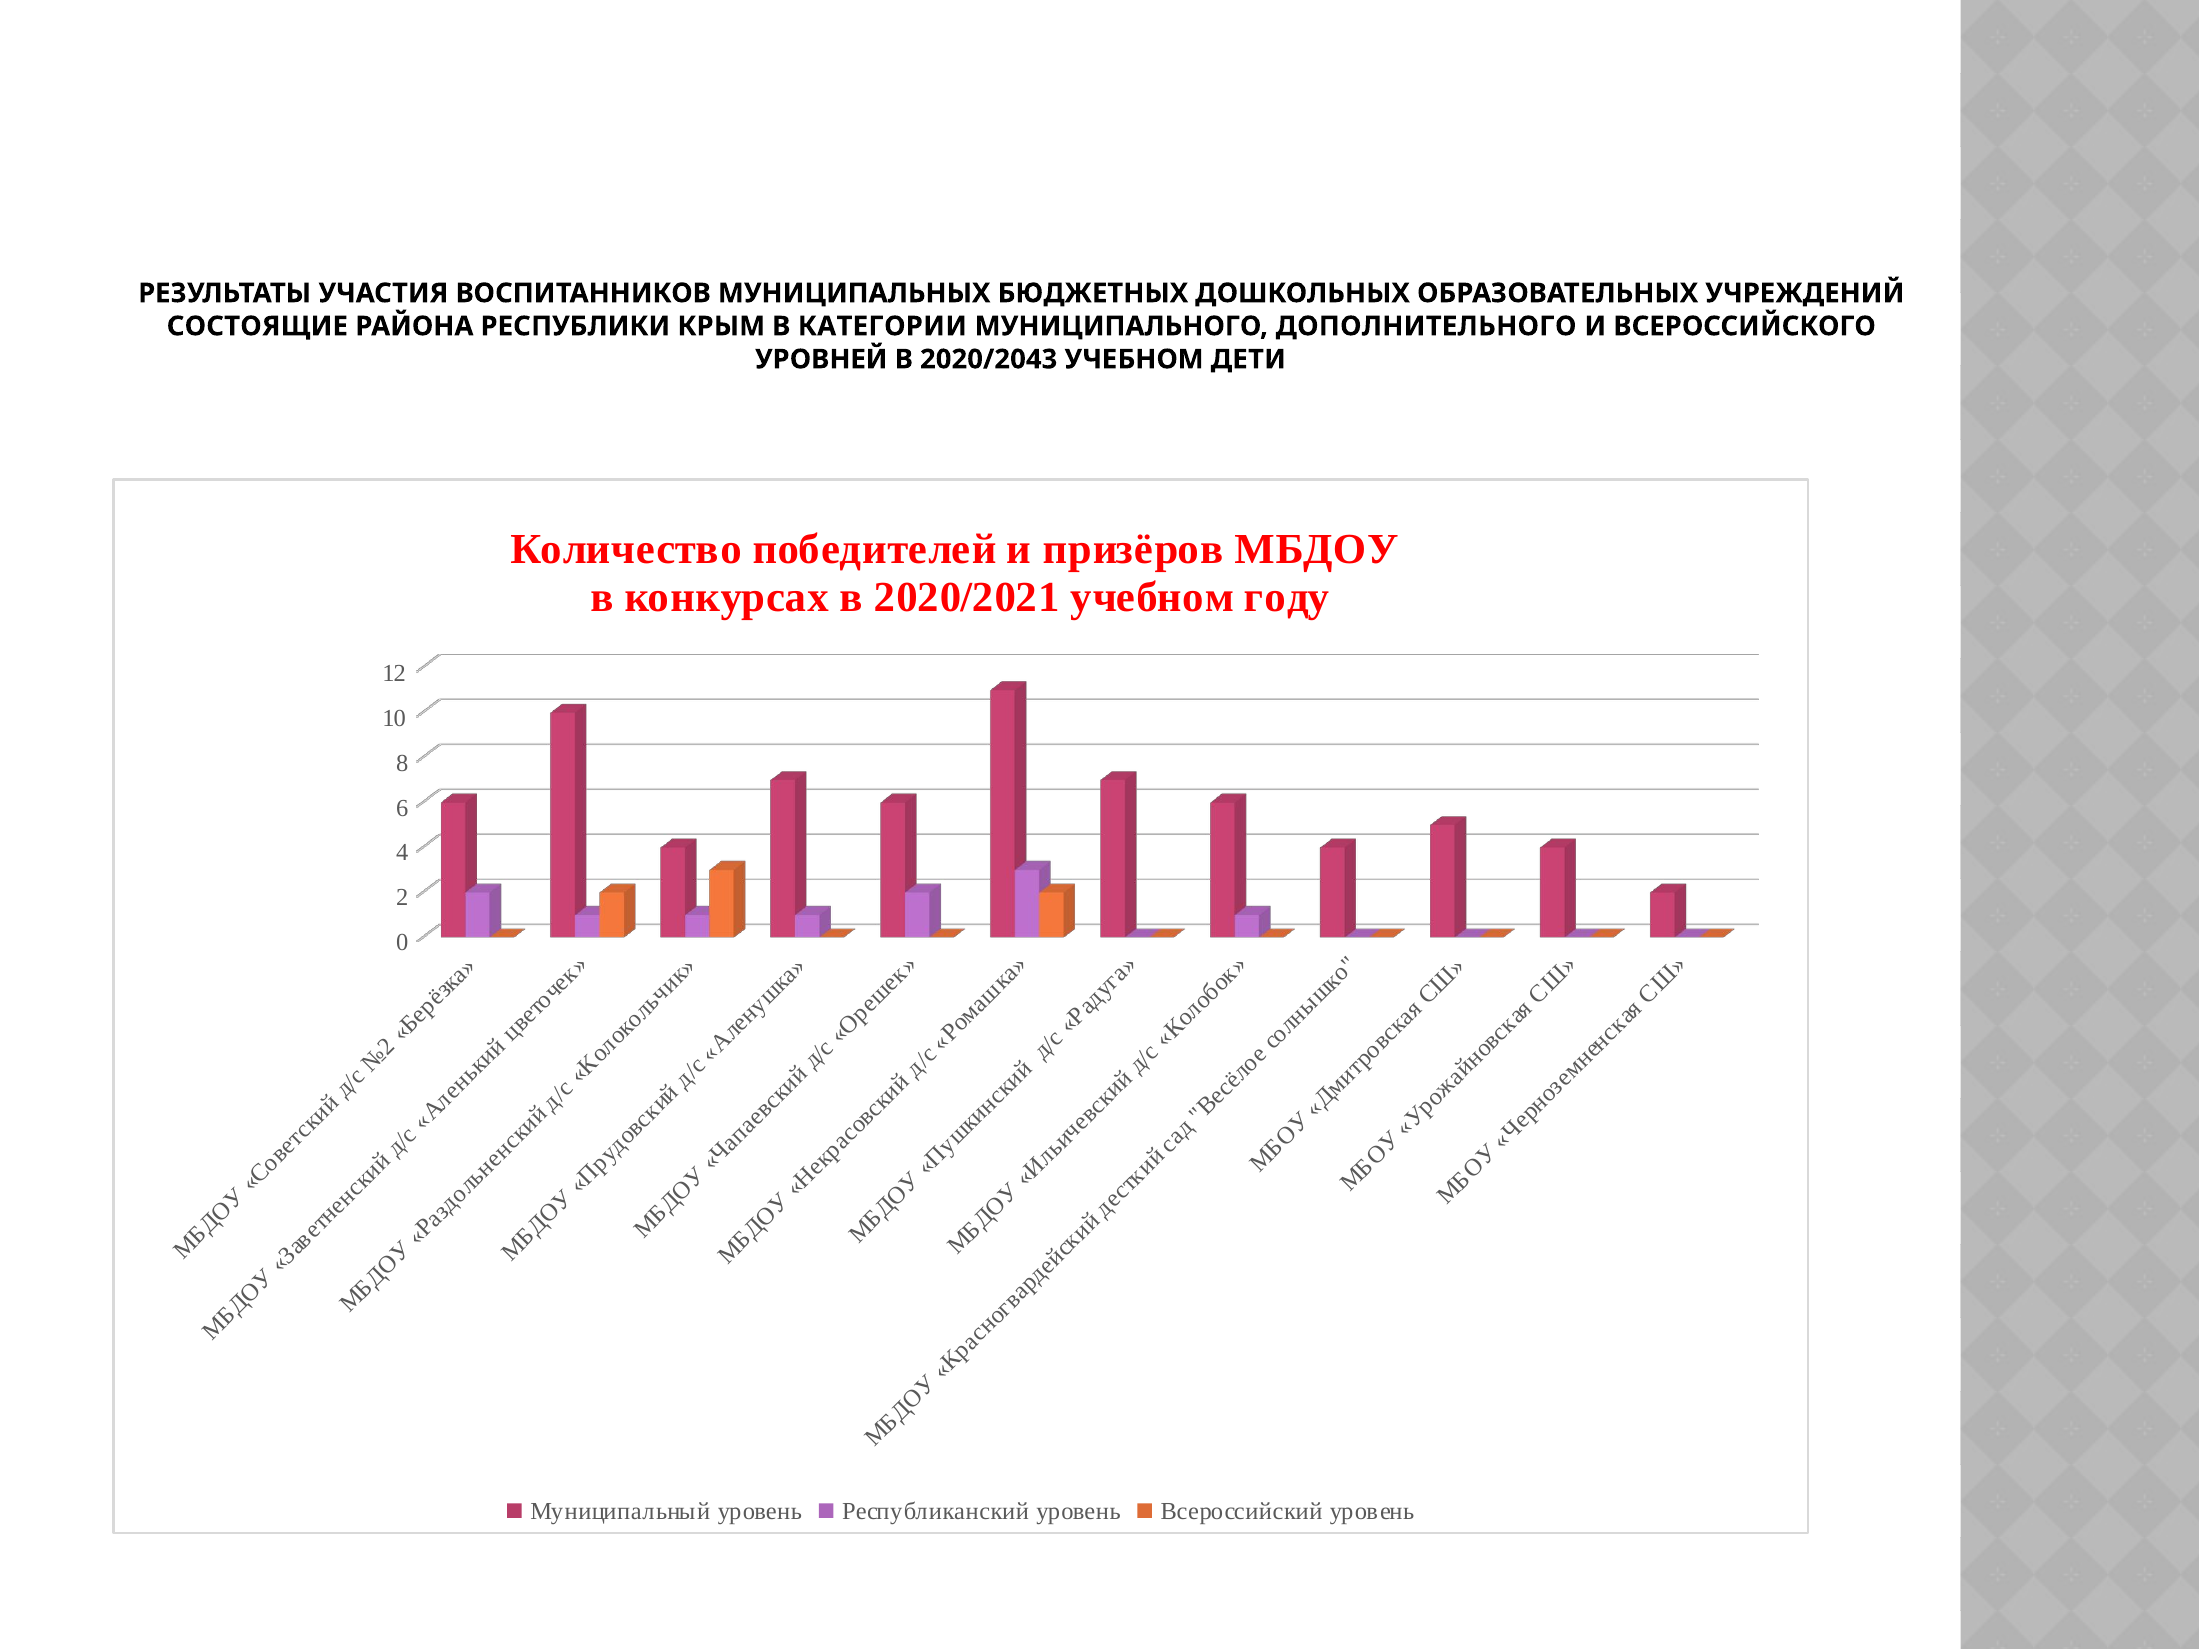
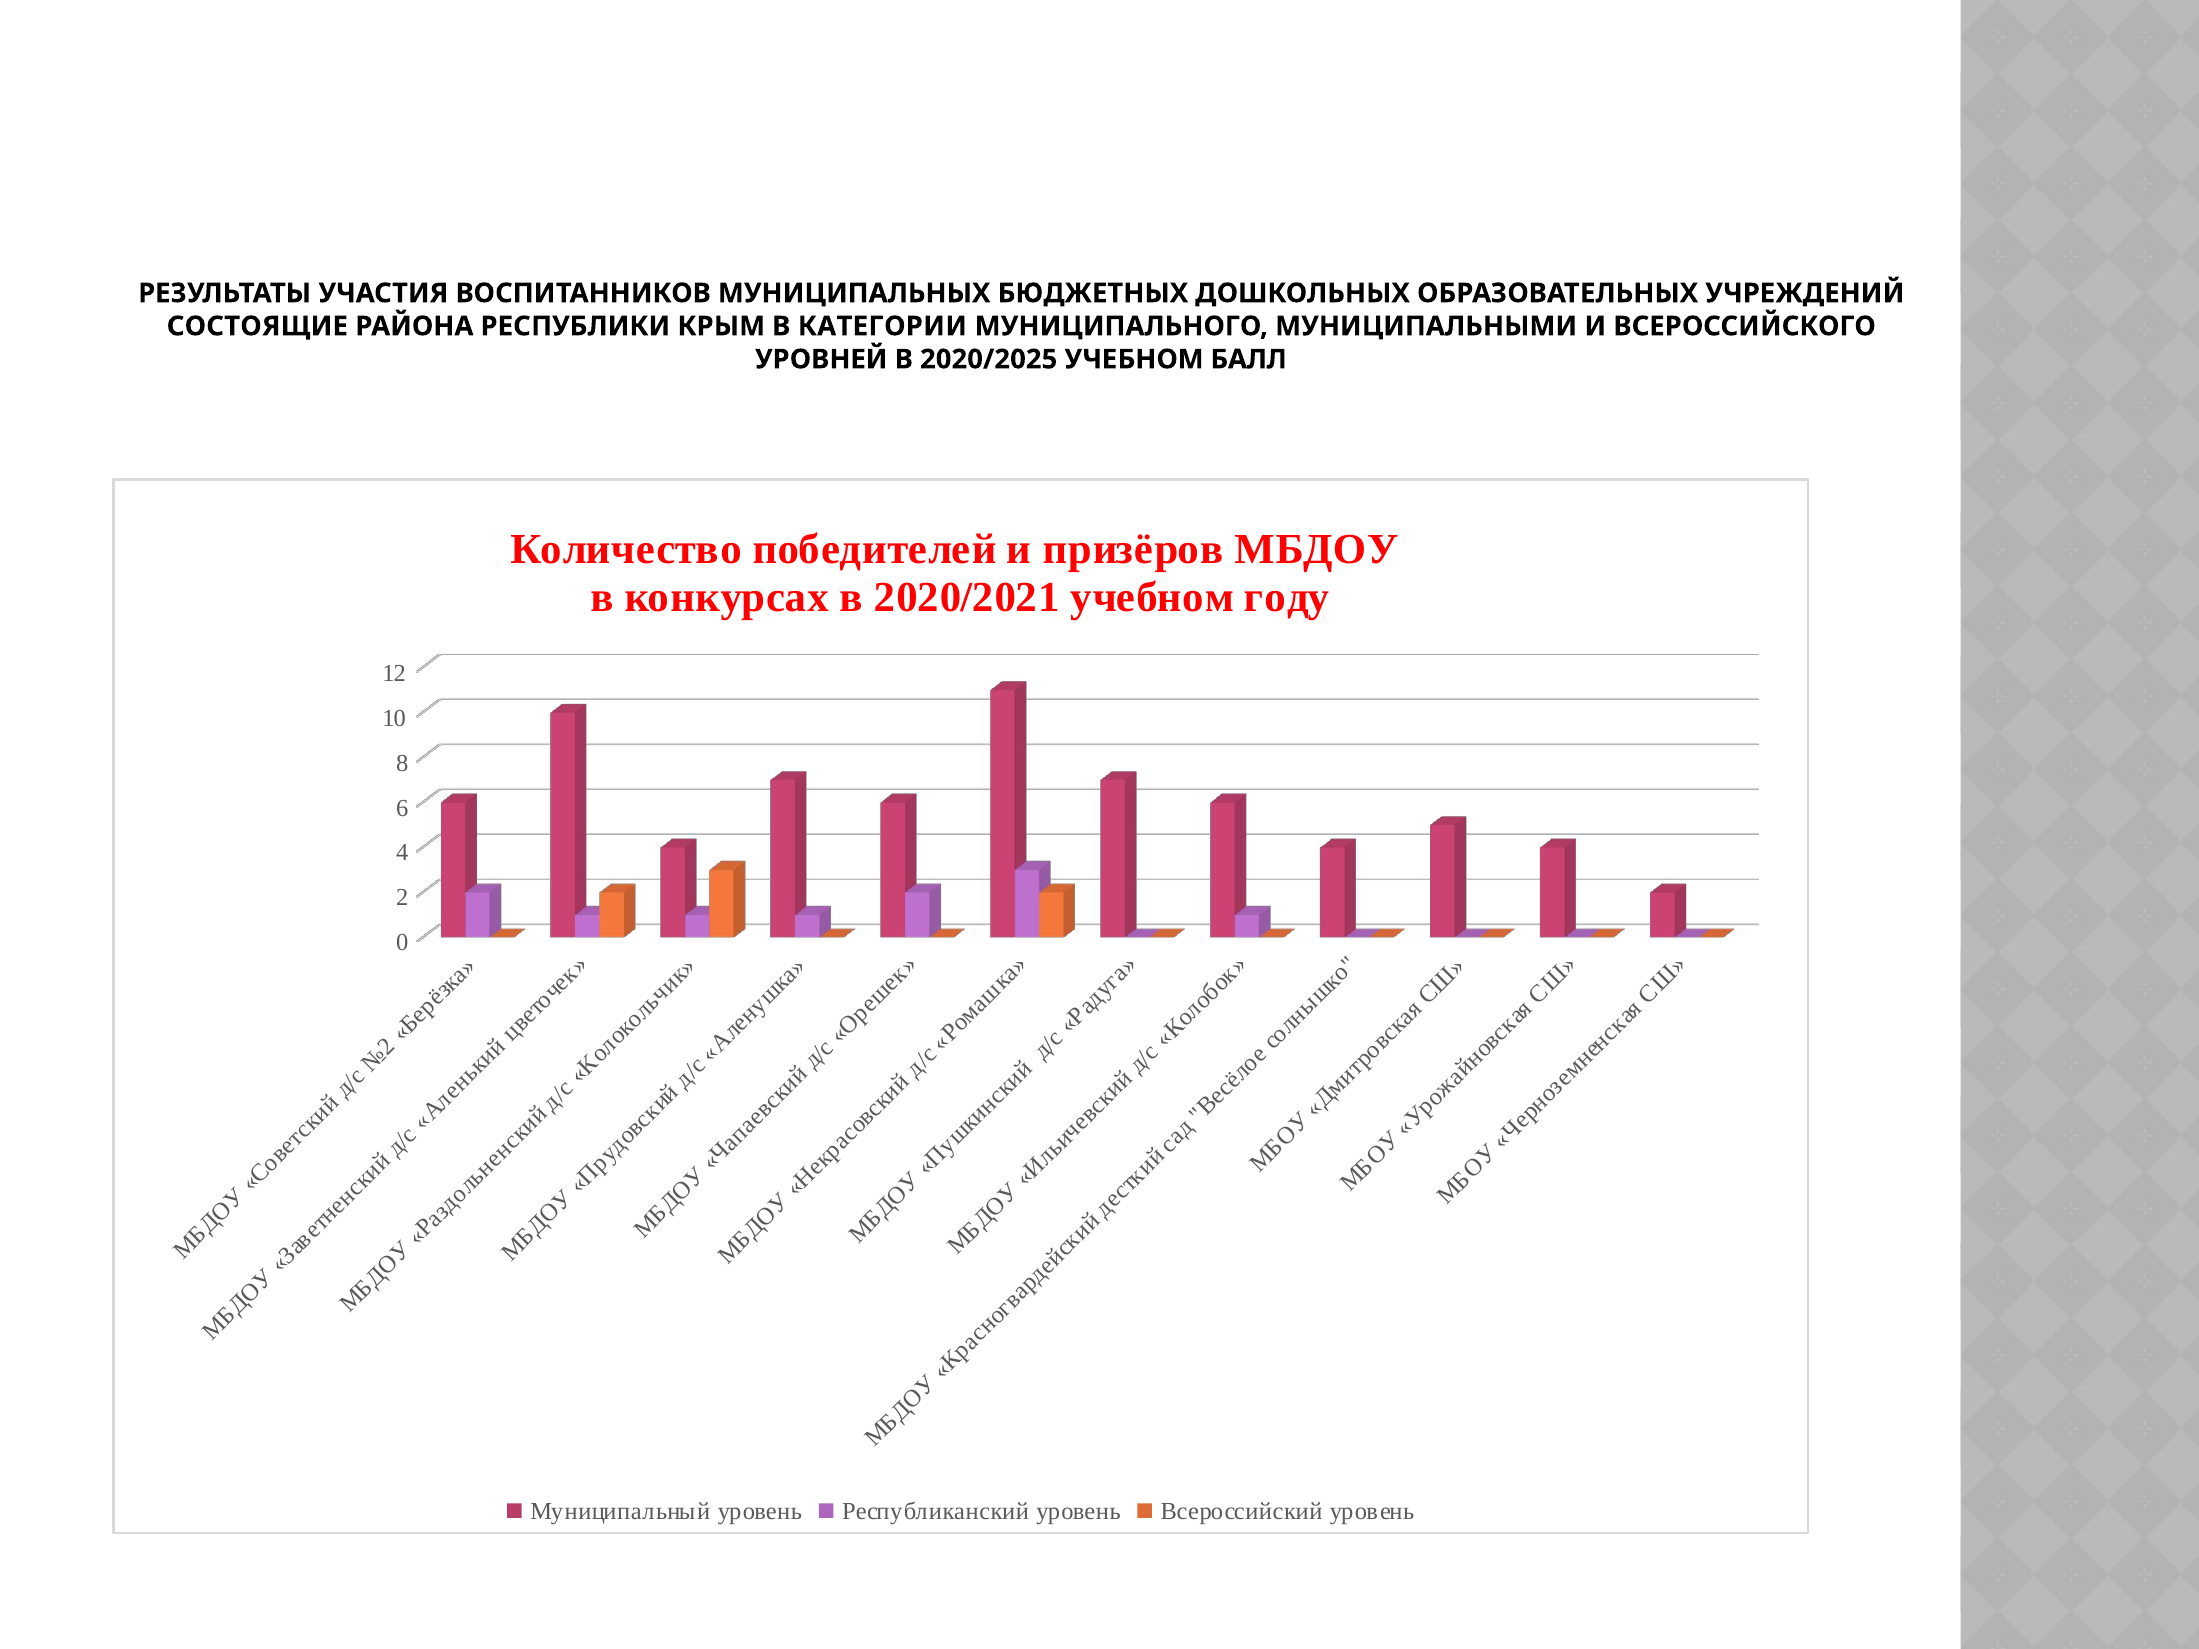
ДОПОЛНИТЕЛЬНОГО: ДОПОЛНИТЕЛЬНОГО -> МУНИЦИПАЛЬНЫМИ
2020/2043: 2020/2043 -> 2020/2025
ДЕТИ: ДЕТИ -> БАЛЛ
